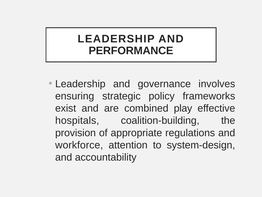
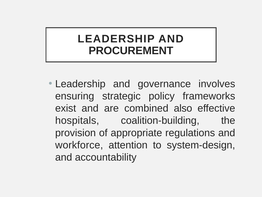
PERFORMANCE: PERFORMANCE -> PROCUREMENT
play: play -> also
